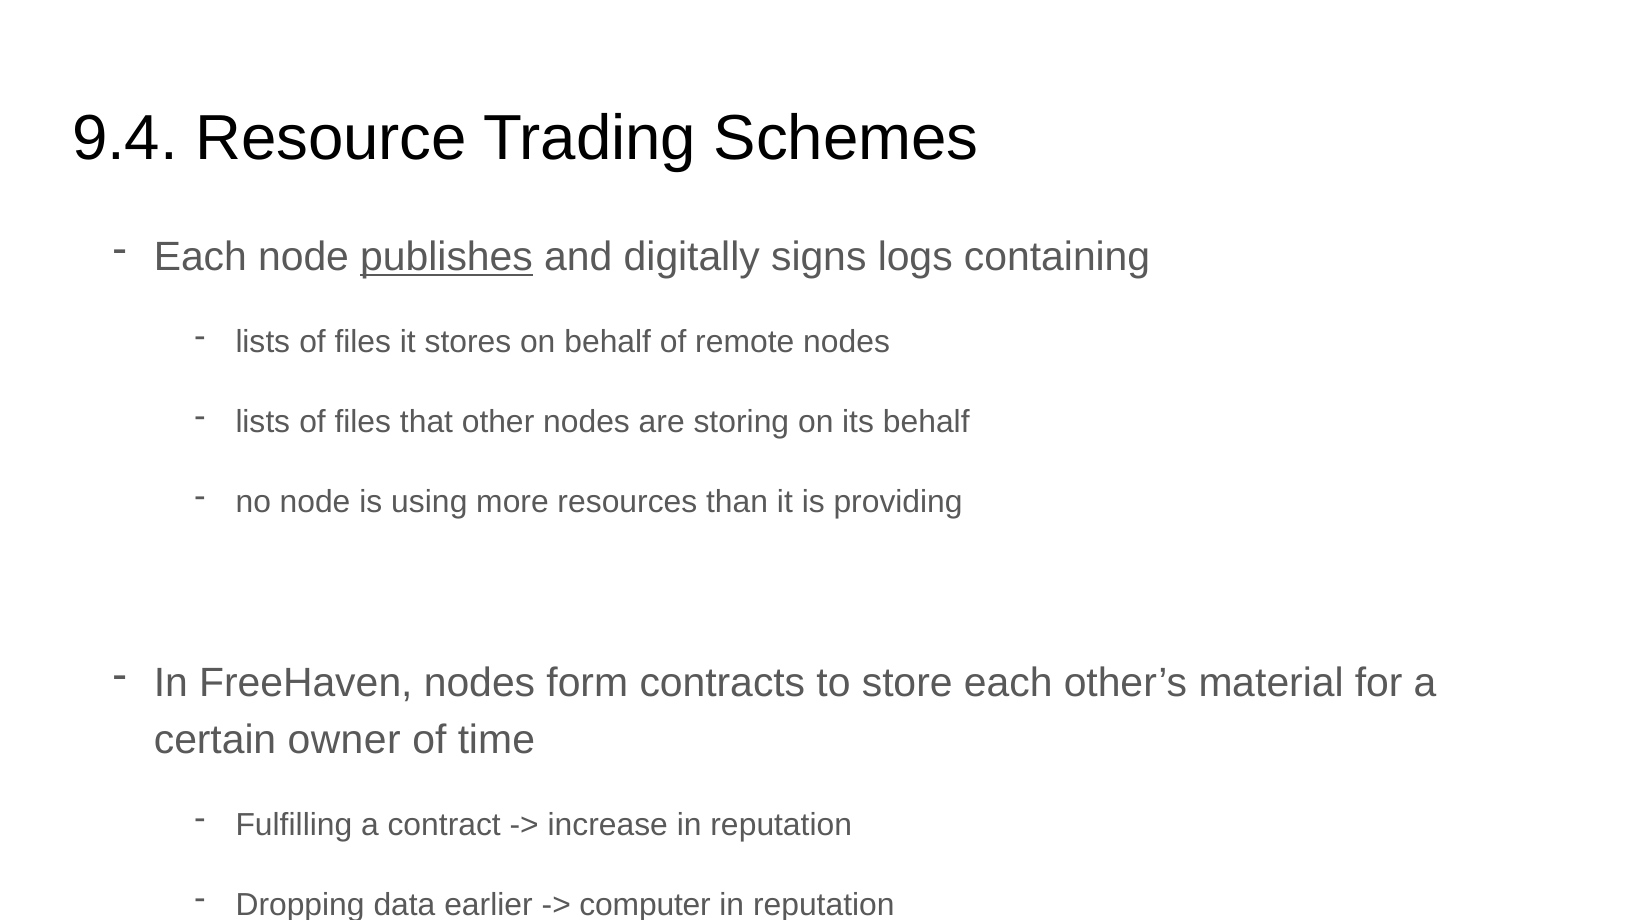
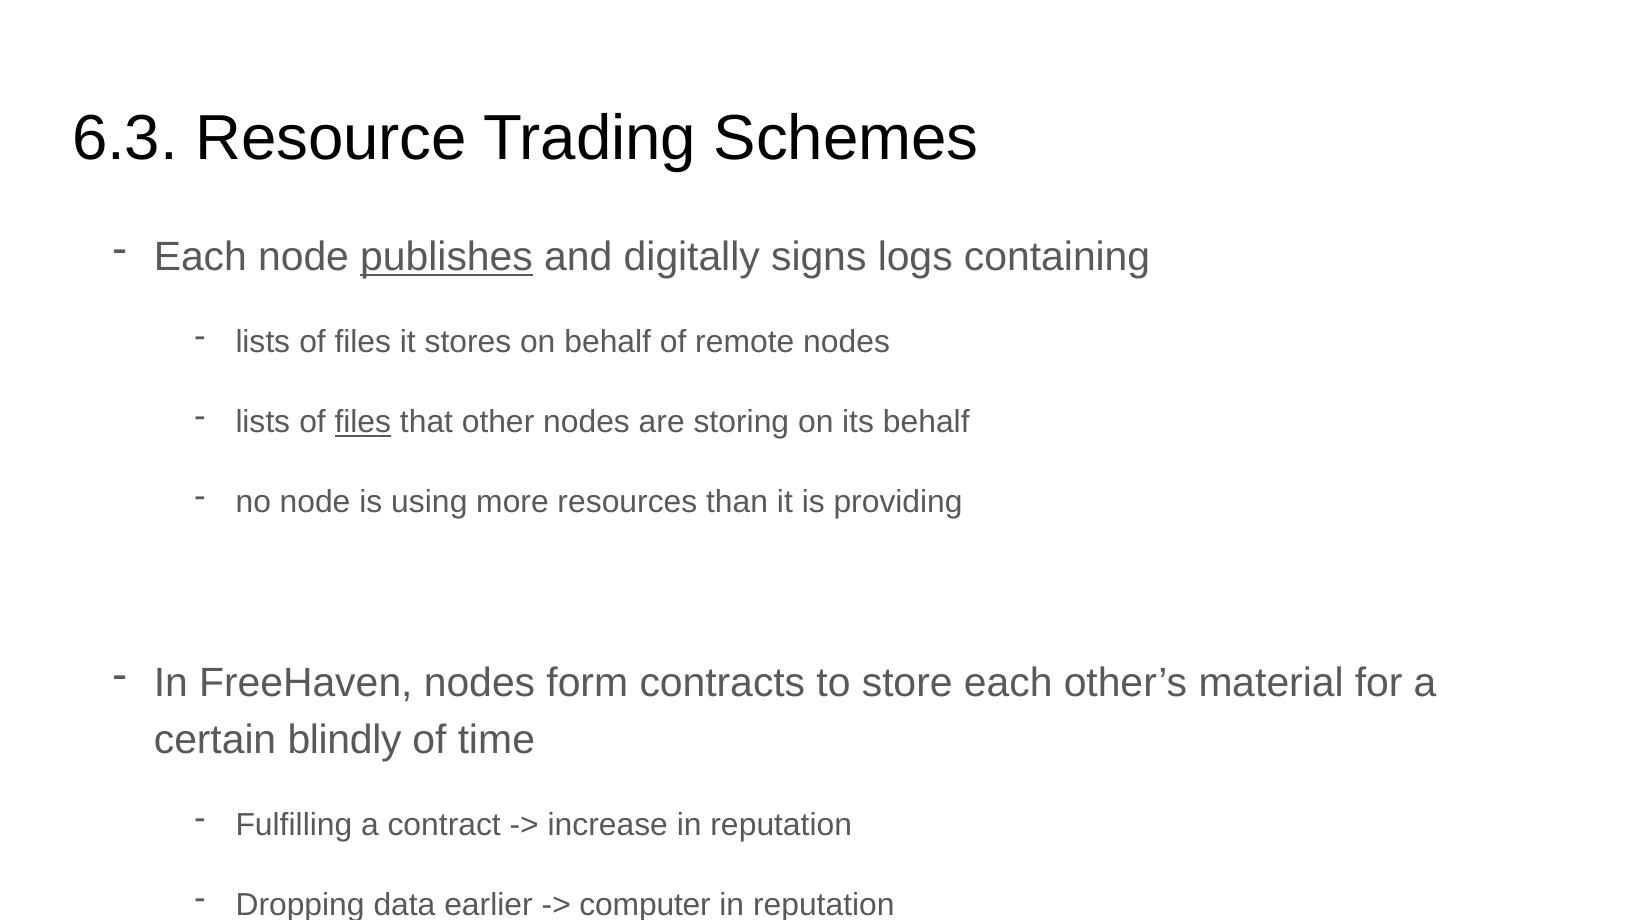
9.4: 9.4 -> 6.3
files at (363, 422) underline: none -> present
owner: owner -> blindly
